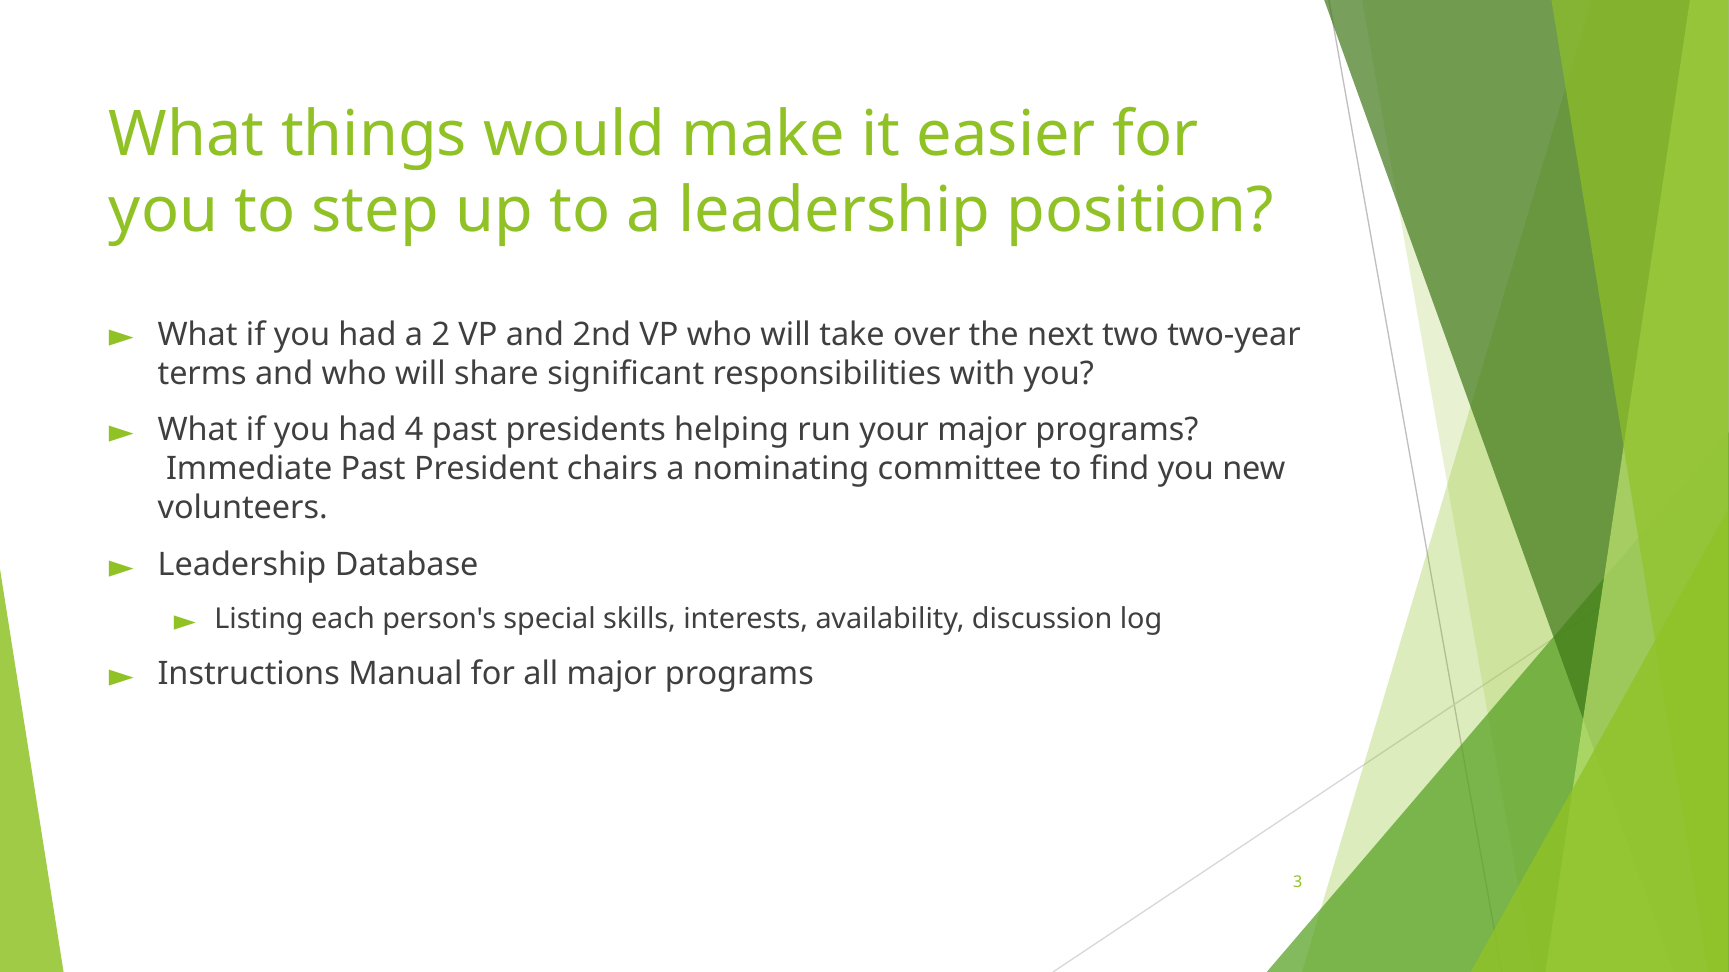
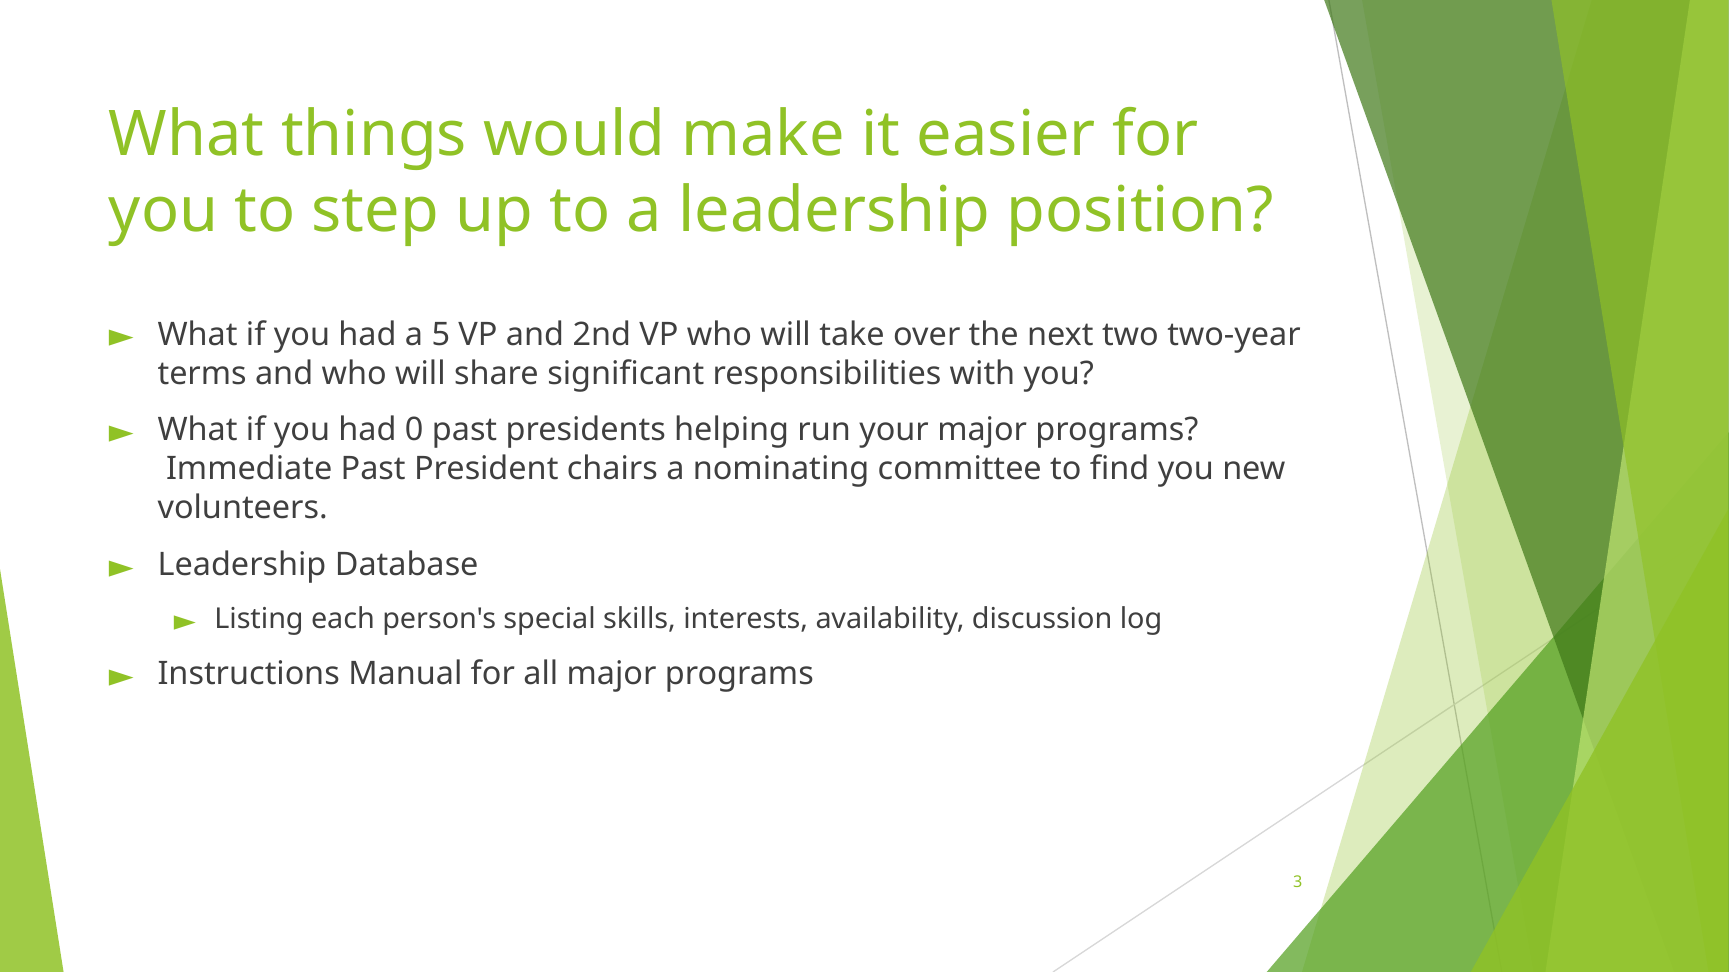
2: 2 -> 5
4: 4 -> 0
